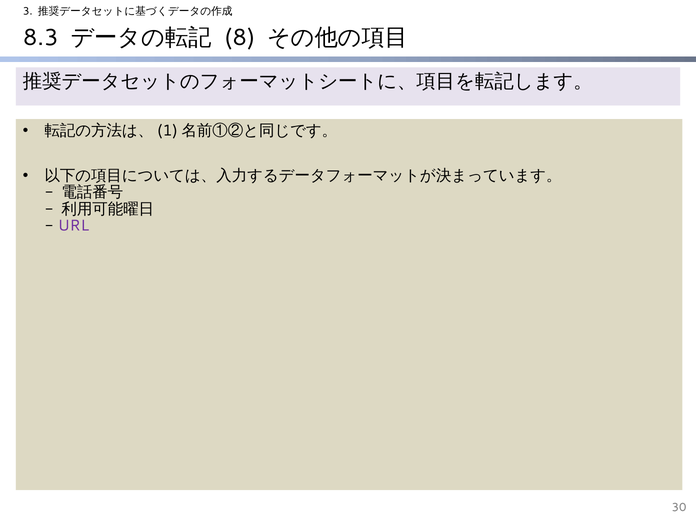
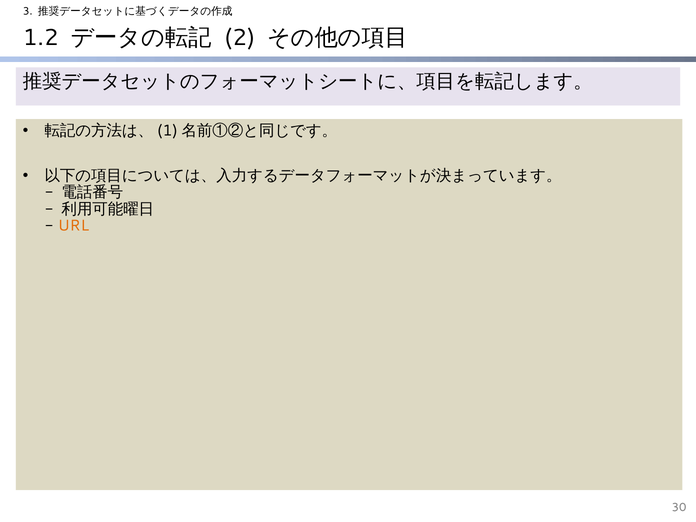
8.3: 8.3 -> 1.2
8: 8 -> 2
URL colour: purple -> orange
